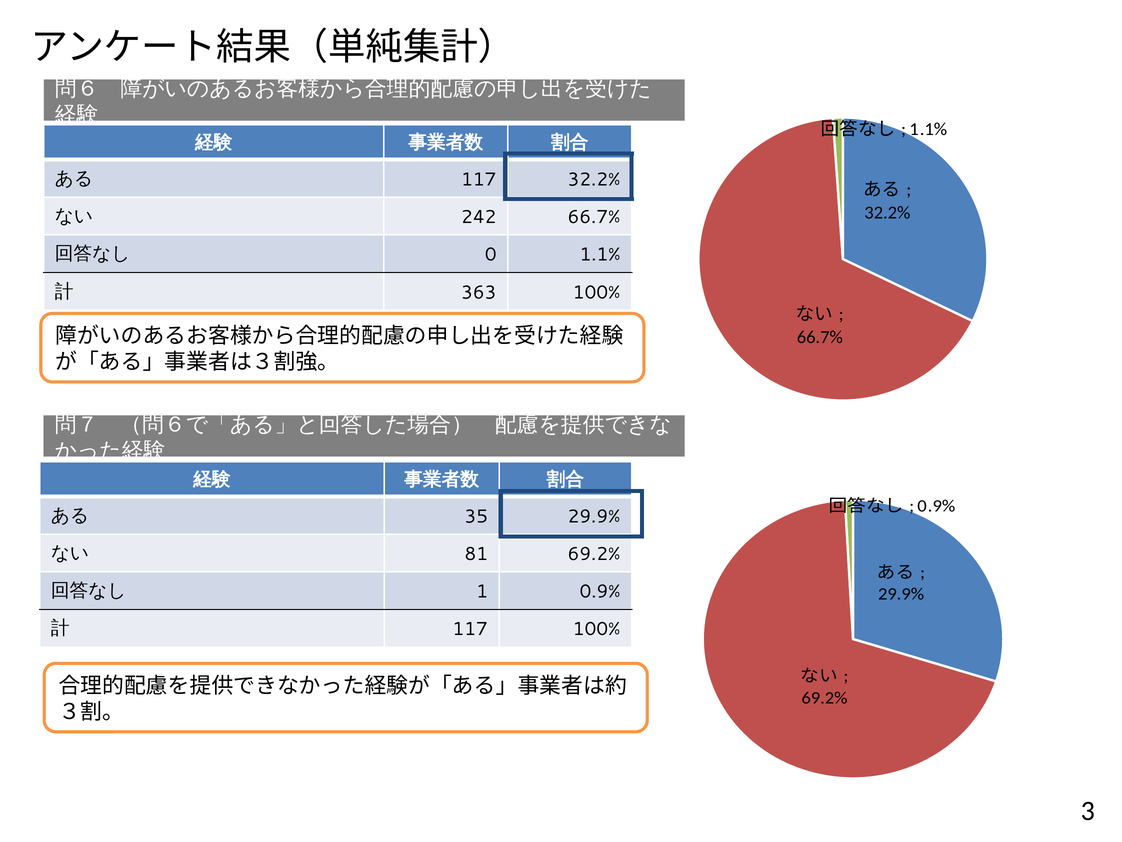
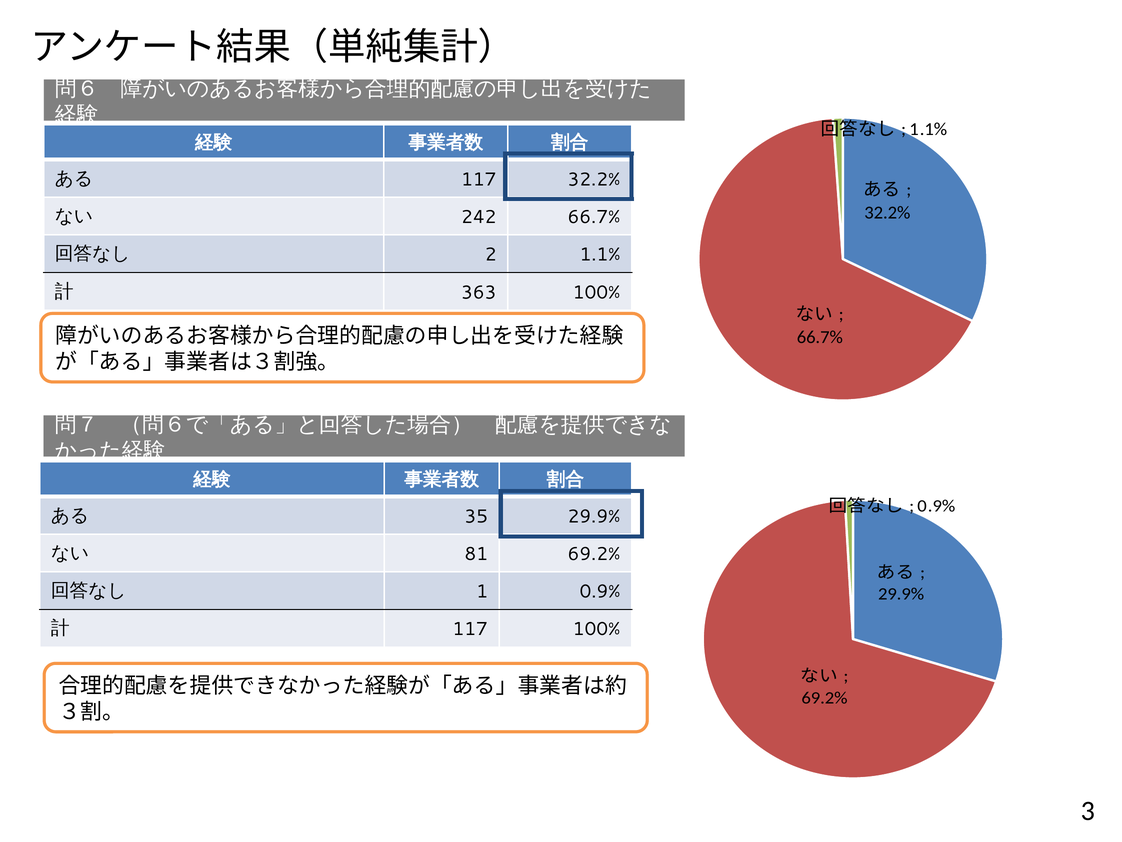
0: 0 -> 2
